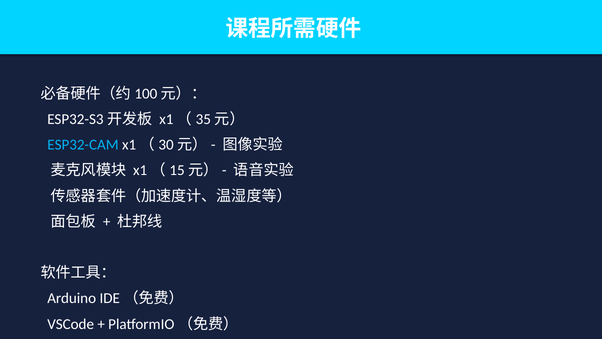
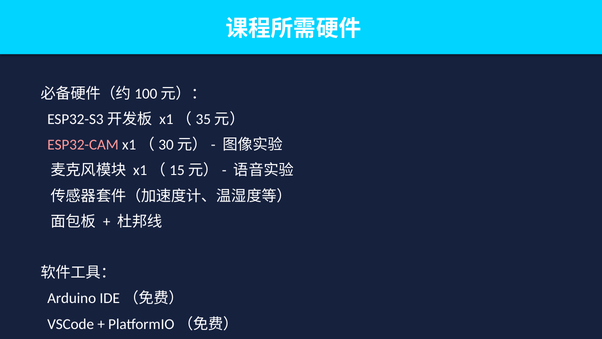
ESP32-CAM colour: light blue -> pink
